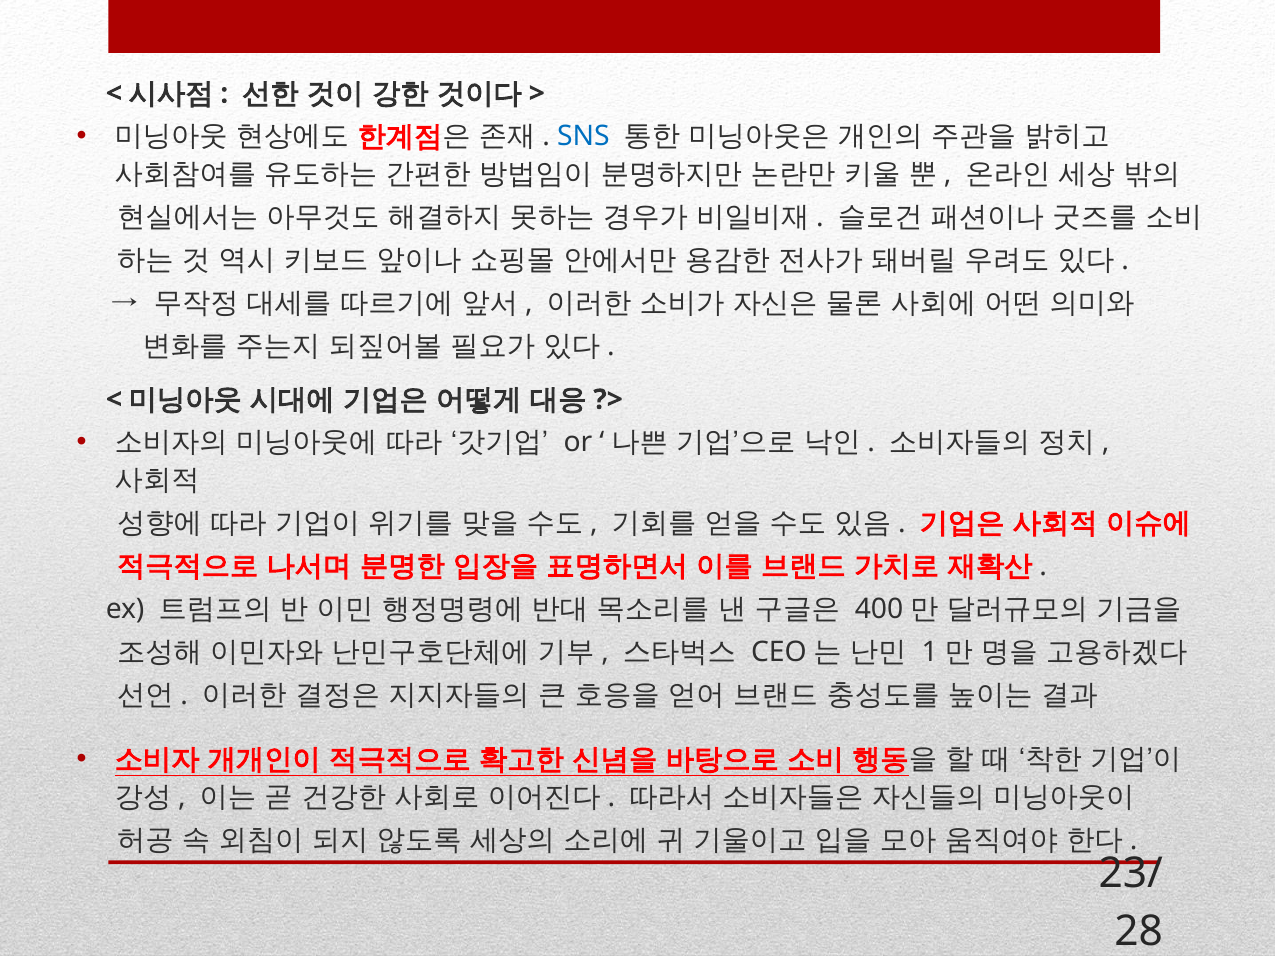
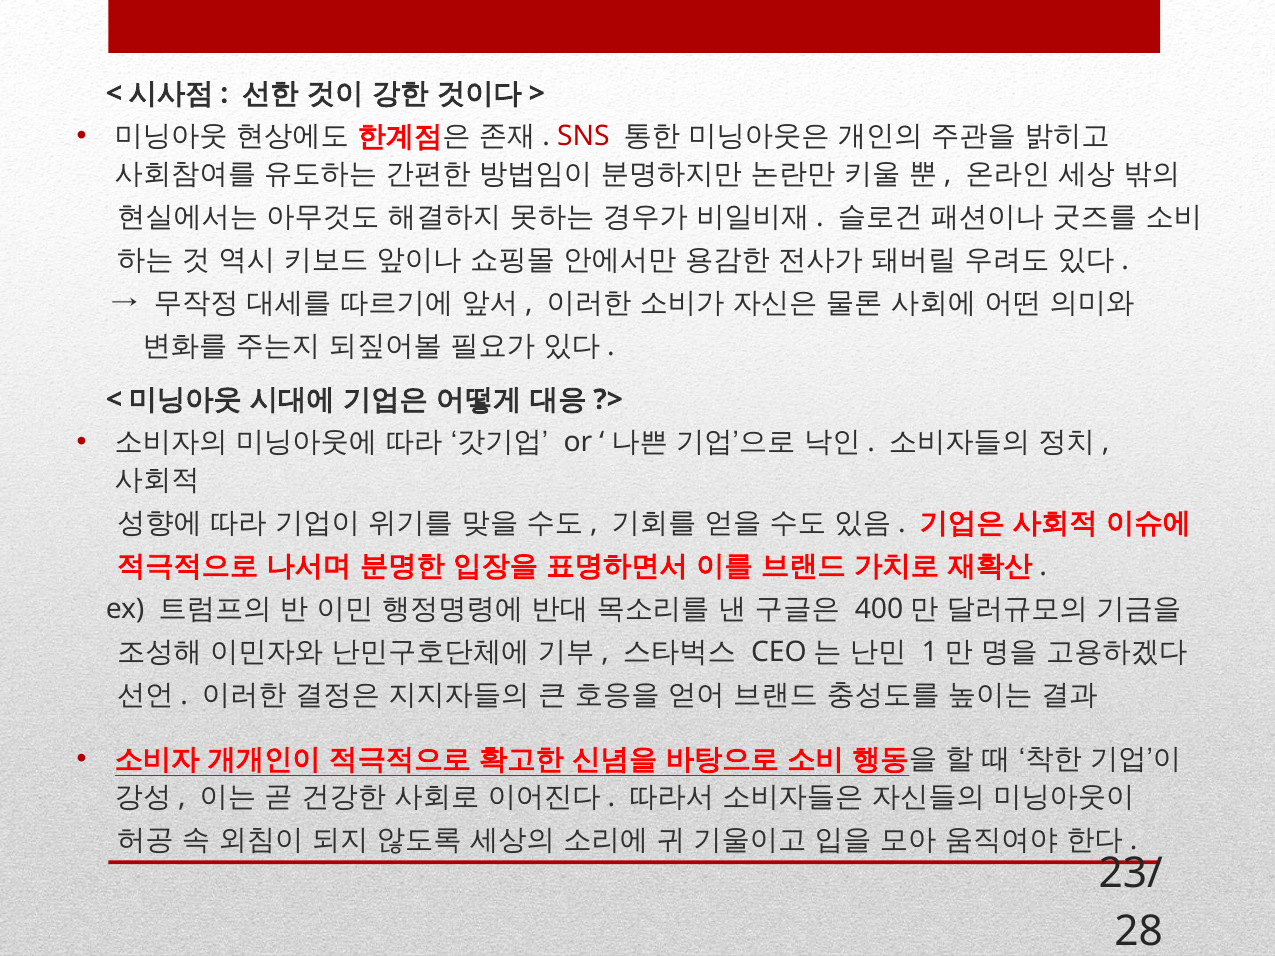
SNS colour: blue -> red
